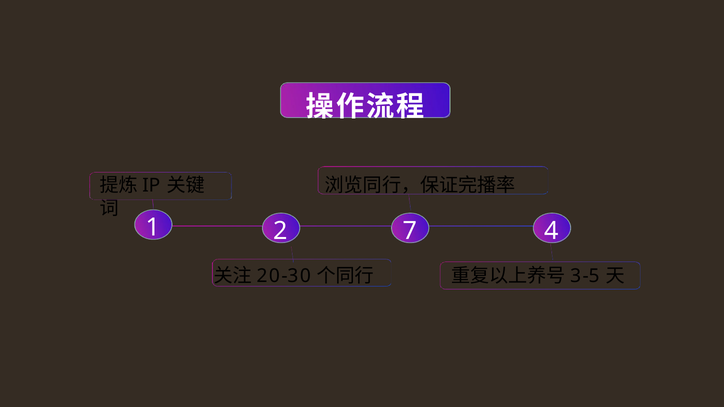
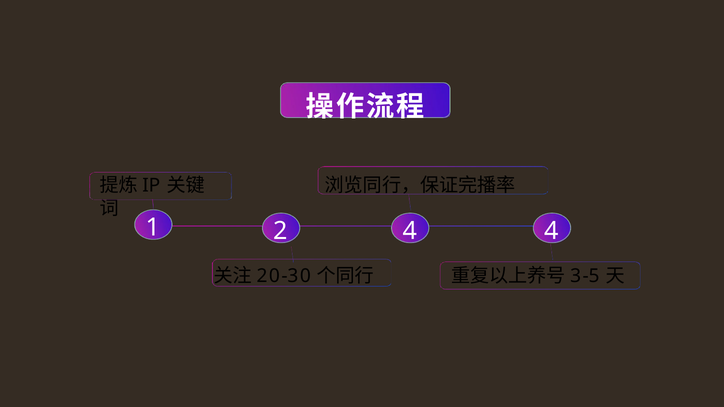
7 at (410, 231): 7 -> 4
